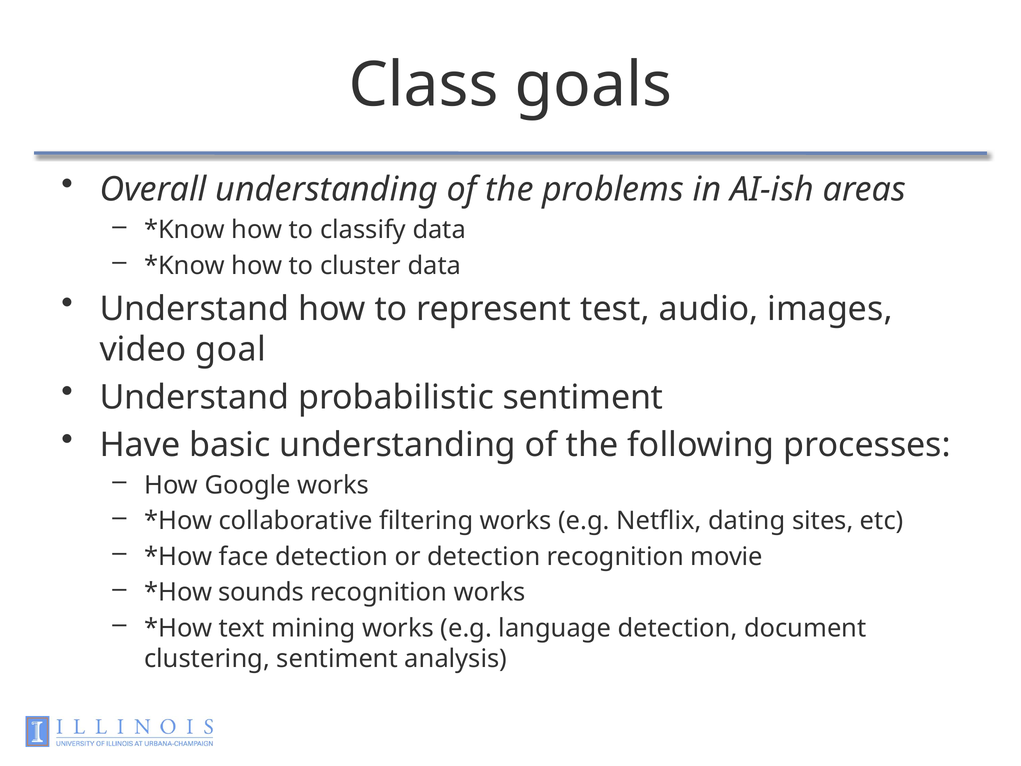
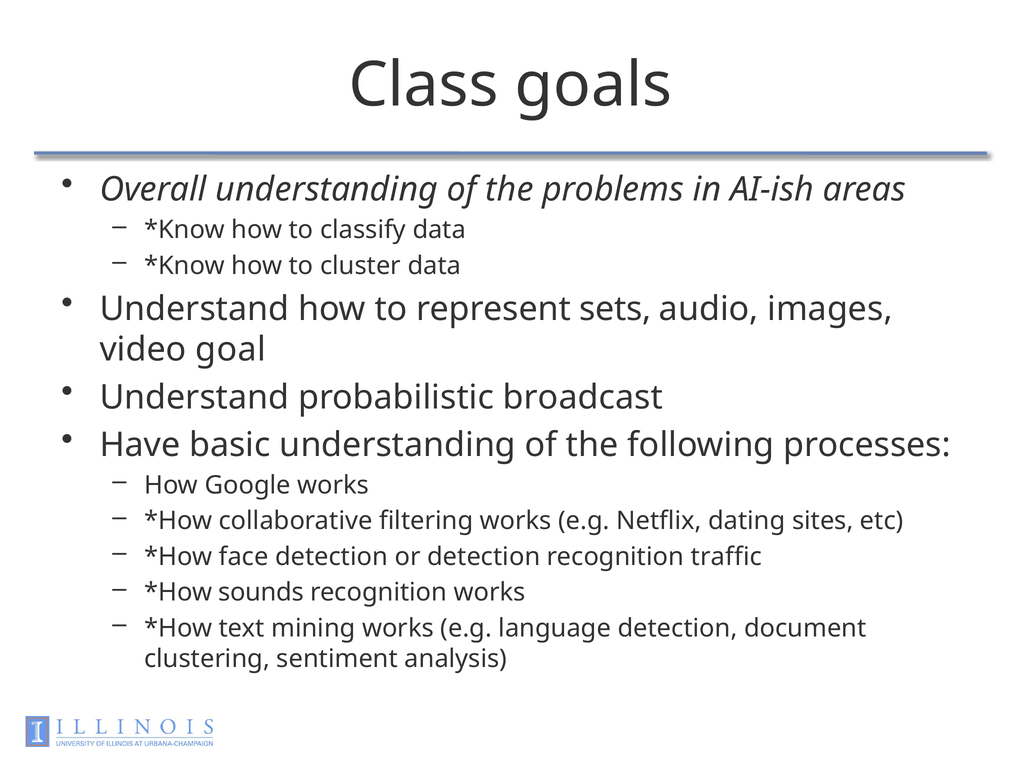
test: test -> sets
probabilistic sentiment: sentiment -> broadcast
movie: movie -> traffic
